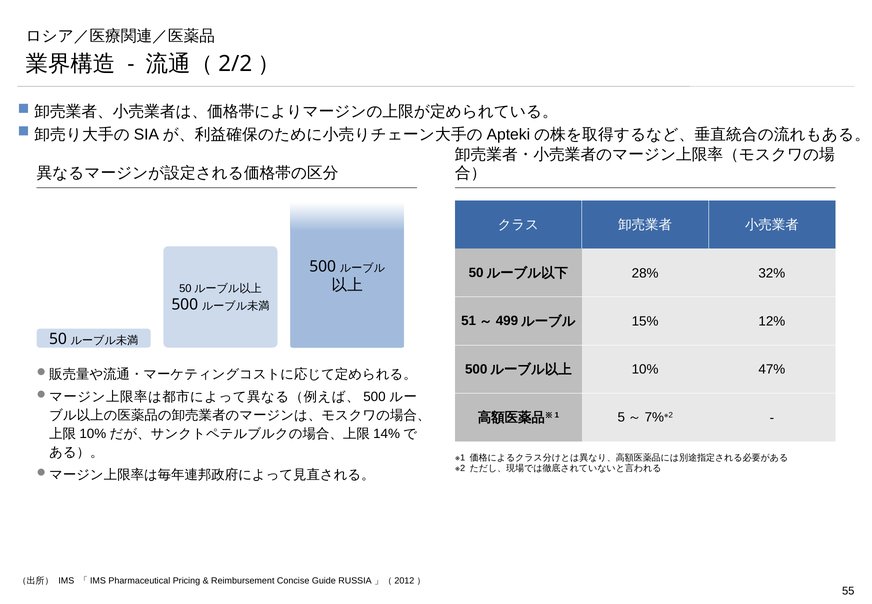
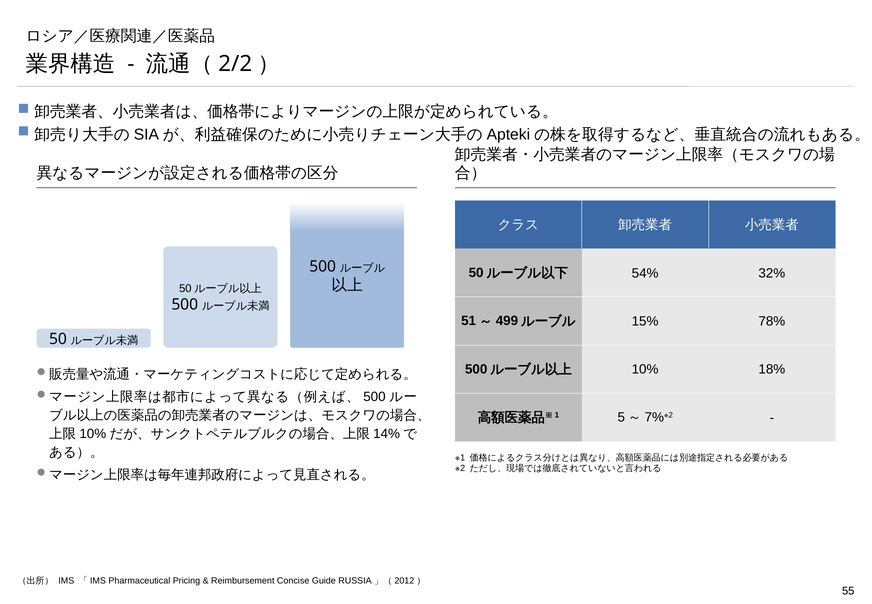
28%: 28% -> 54%
12%: 12% -> 78%
47%: 47% -> 18%
